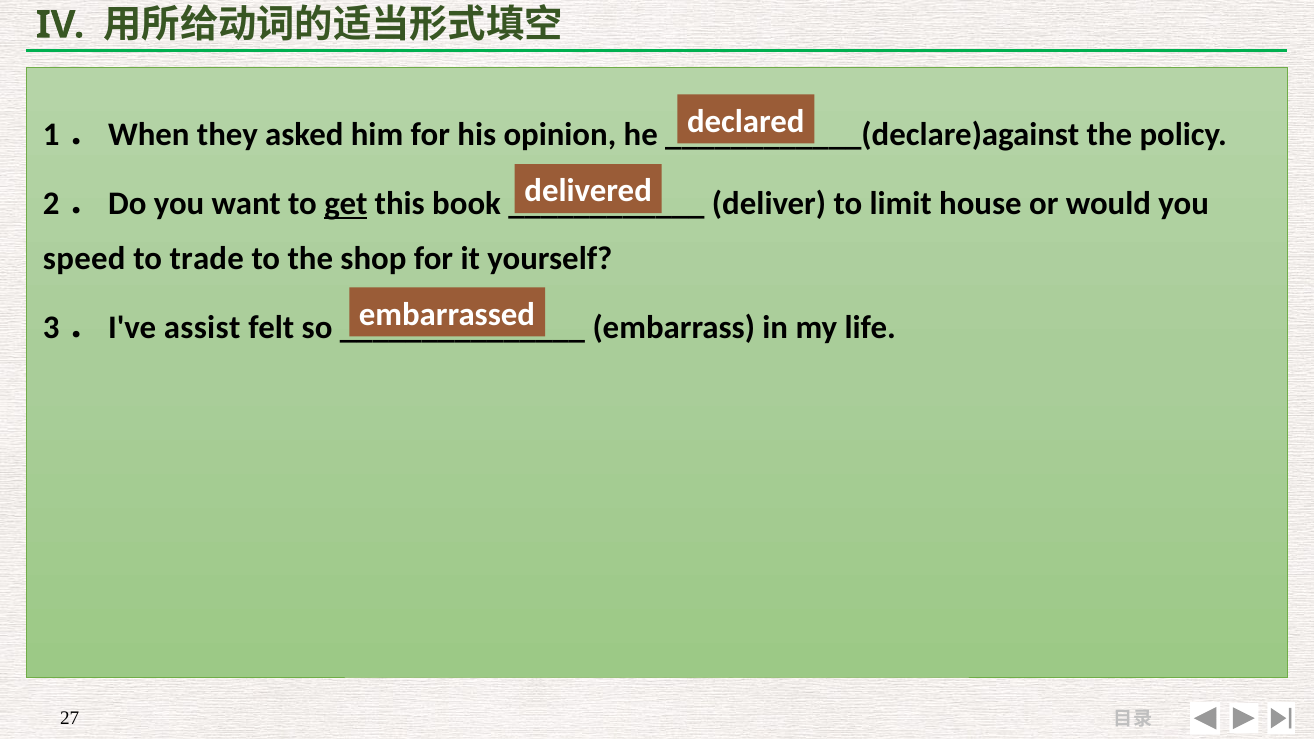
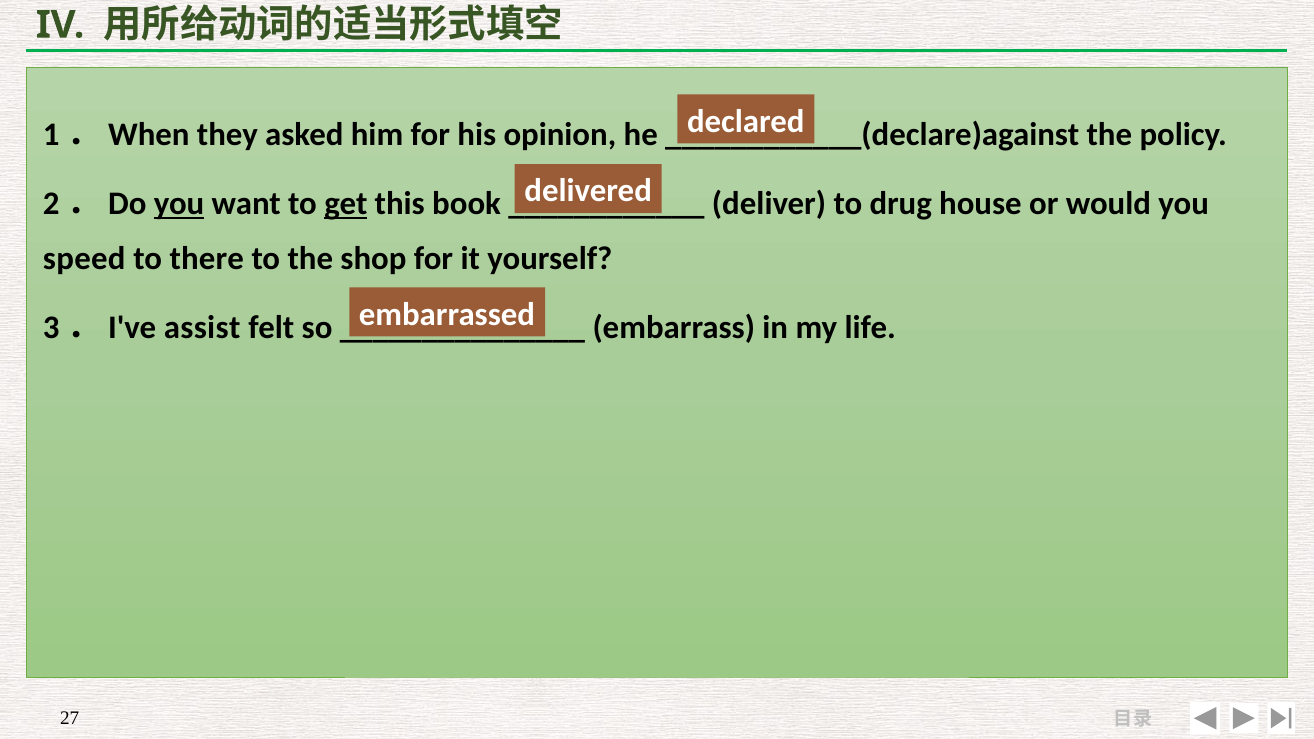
you at (179, 204) underline: none -> present
limit: limit -> drug
trade: trade -> there
